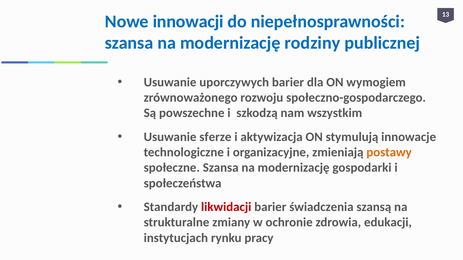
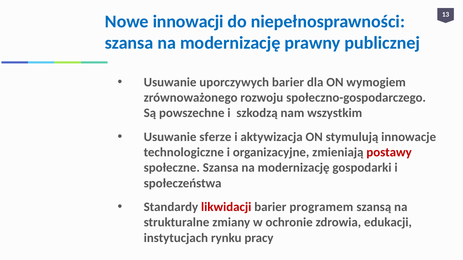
rodziny: rodziny -> prawny
postawy colour: orange -> red
świadczenia: świadczenia -> programem
